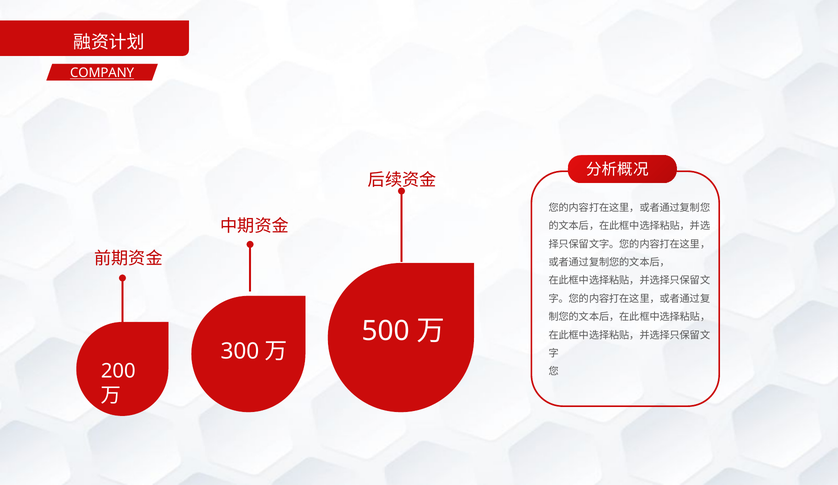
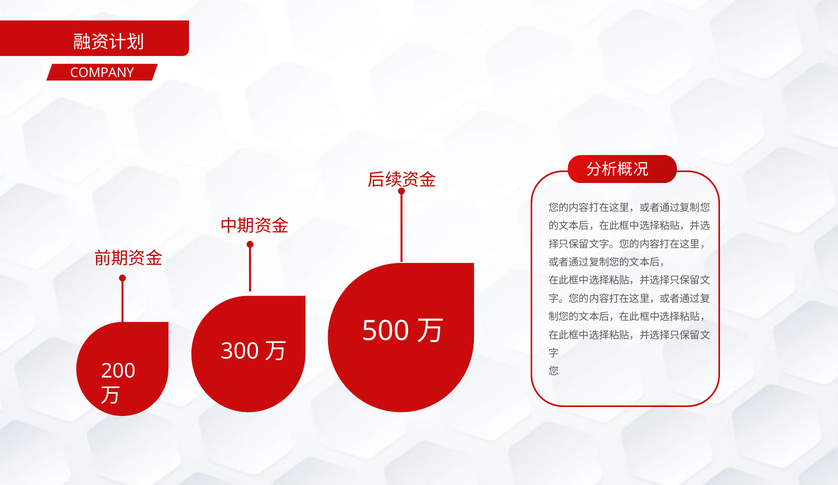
COMPANY underline: present -> none
